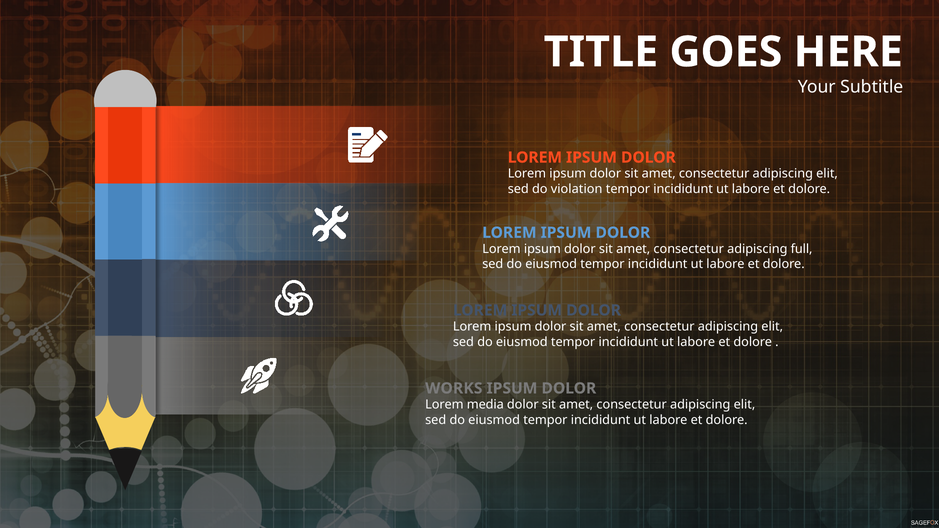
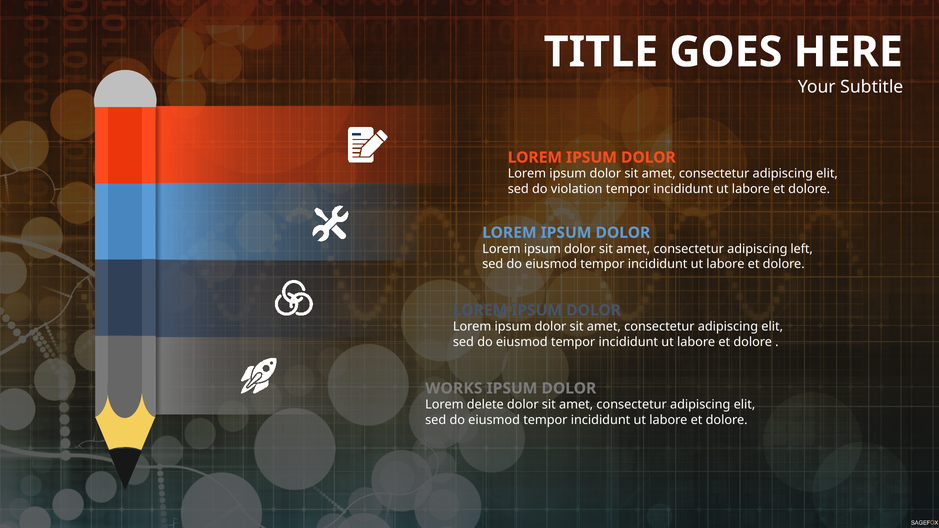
full: full -> left
media: media -> delete
